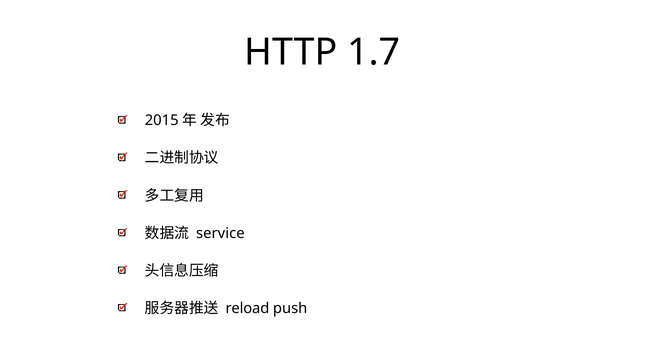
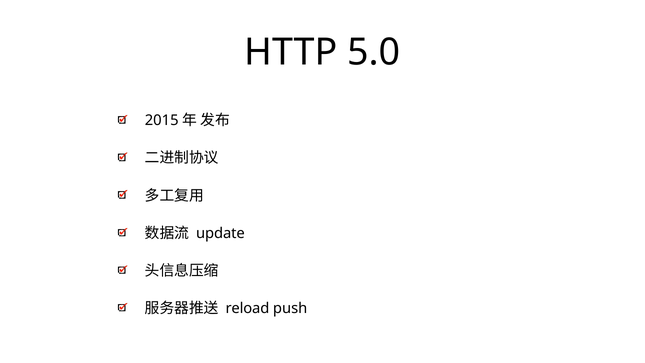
1.7: 1.7 -> 5.0
service: service -> update
